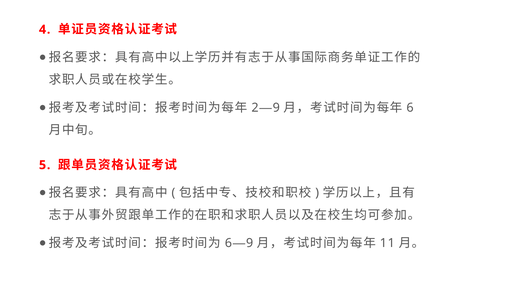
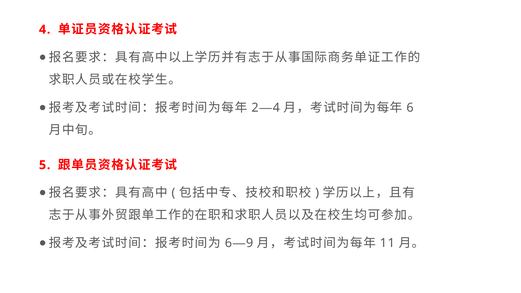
9 at (276, 108): 9 -> 4
